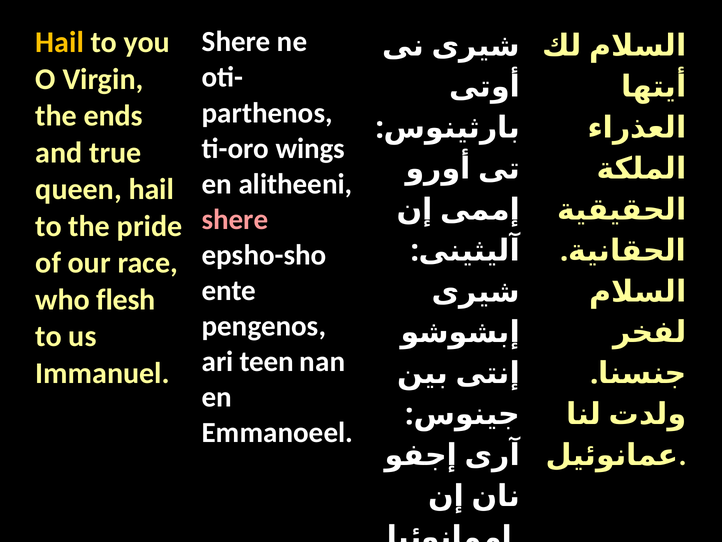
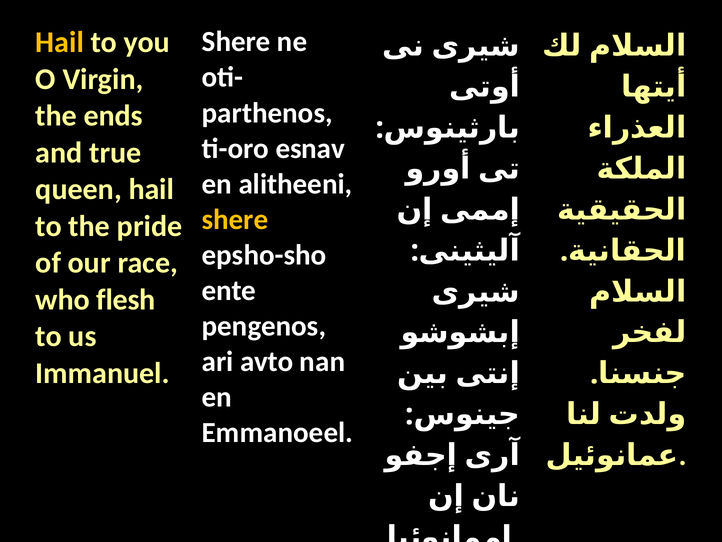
wings: wings -> esnav
shere at (235, 219) colour: pink -> yellow
teen: teen -> avto
